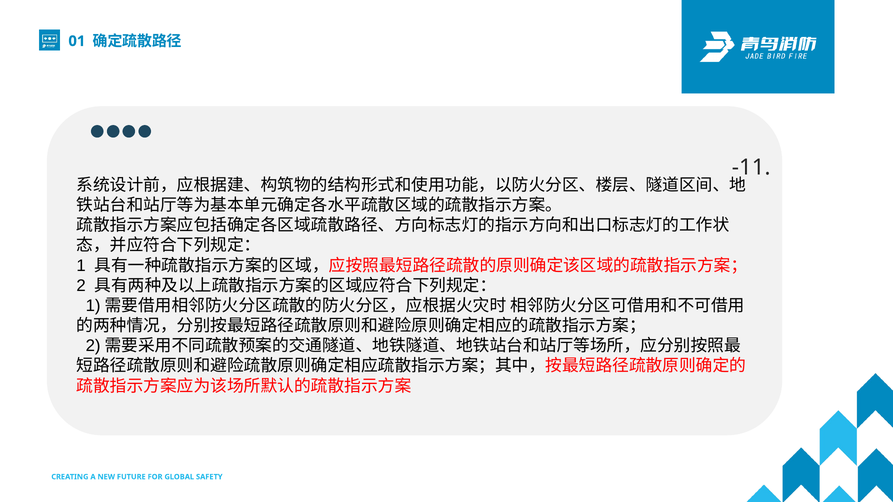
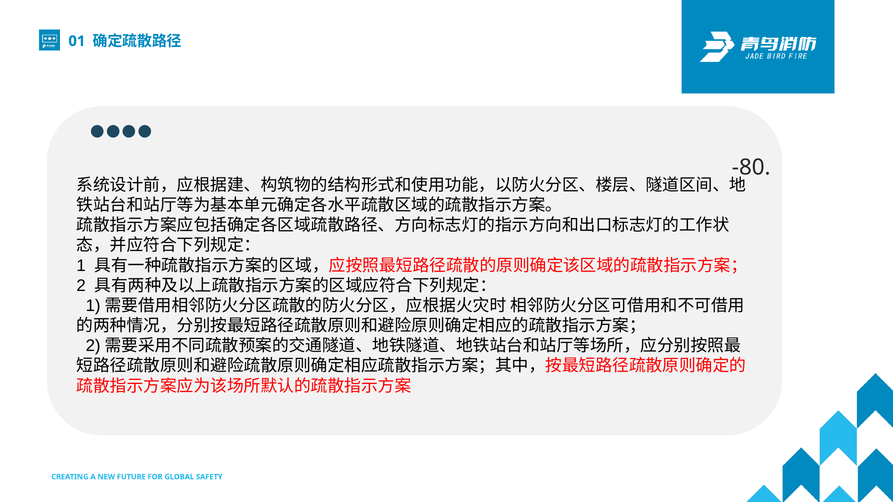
-11: -11 -> -80
